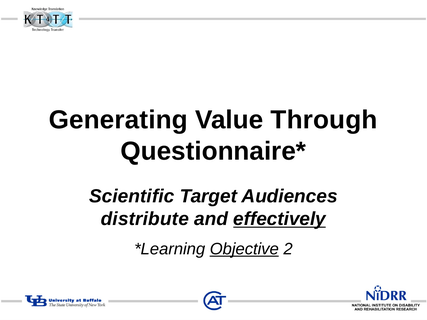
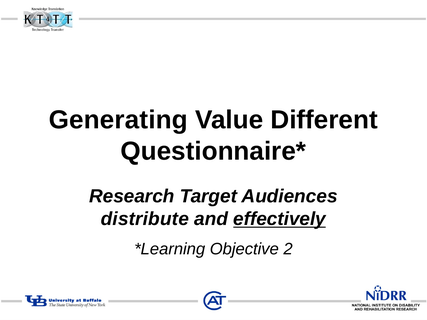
Through: Through -> Different
Scientific: Scientific -> Research
Objective underline: present -> none
